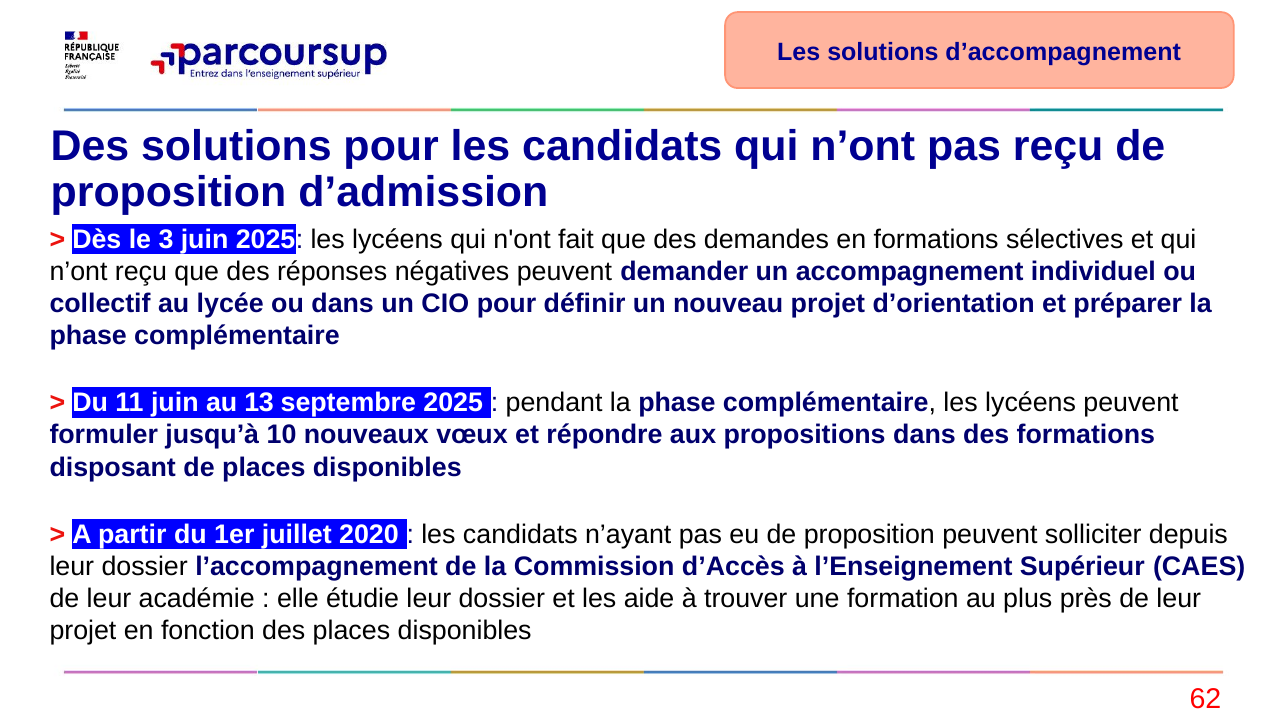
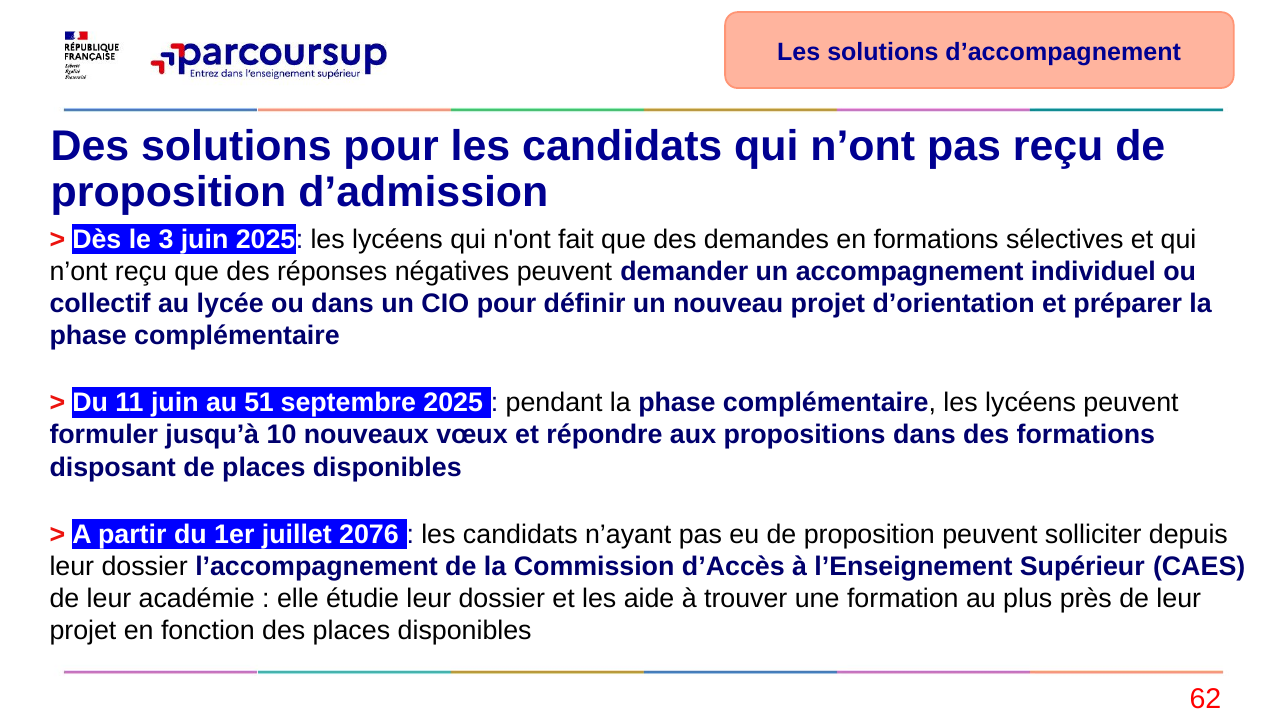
13: 13 -> 51
2020: 2020 -> 2076
